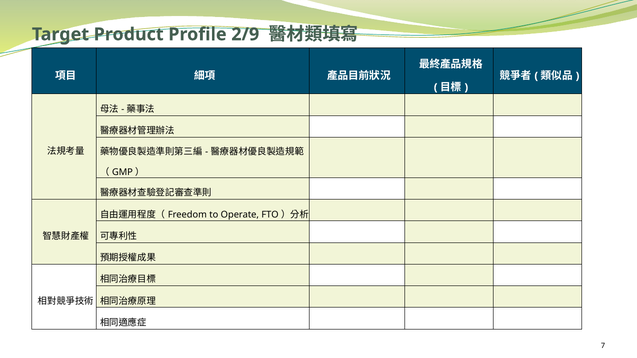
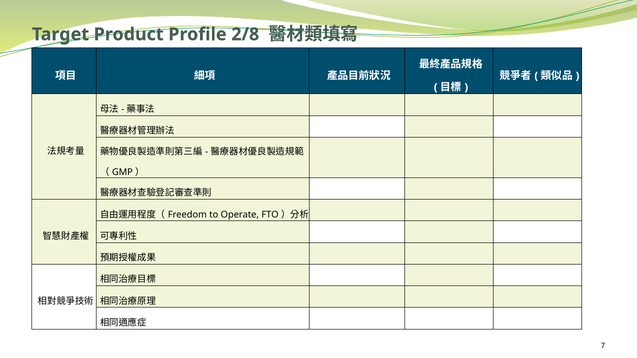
2/9: 2/9 -> 2/8
